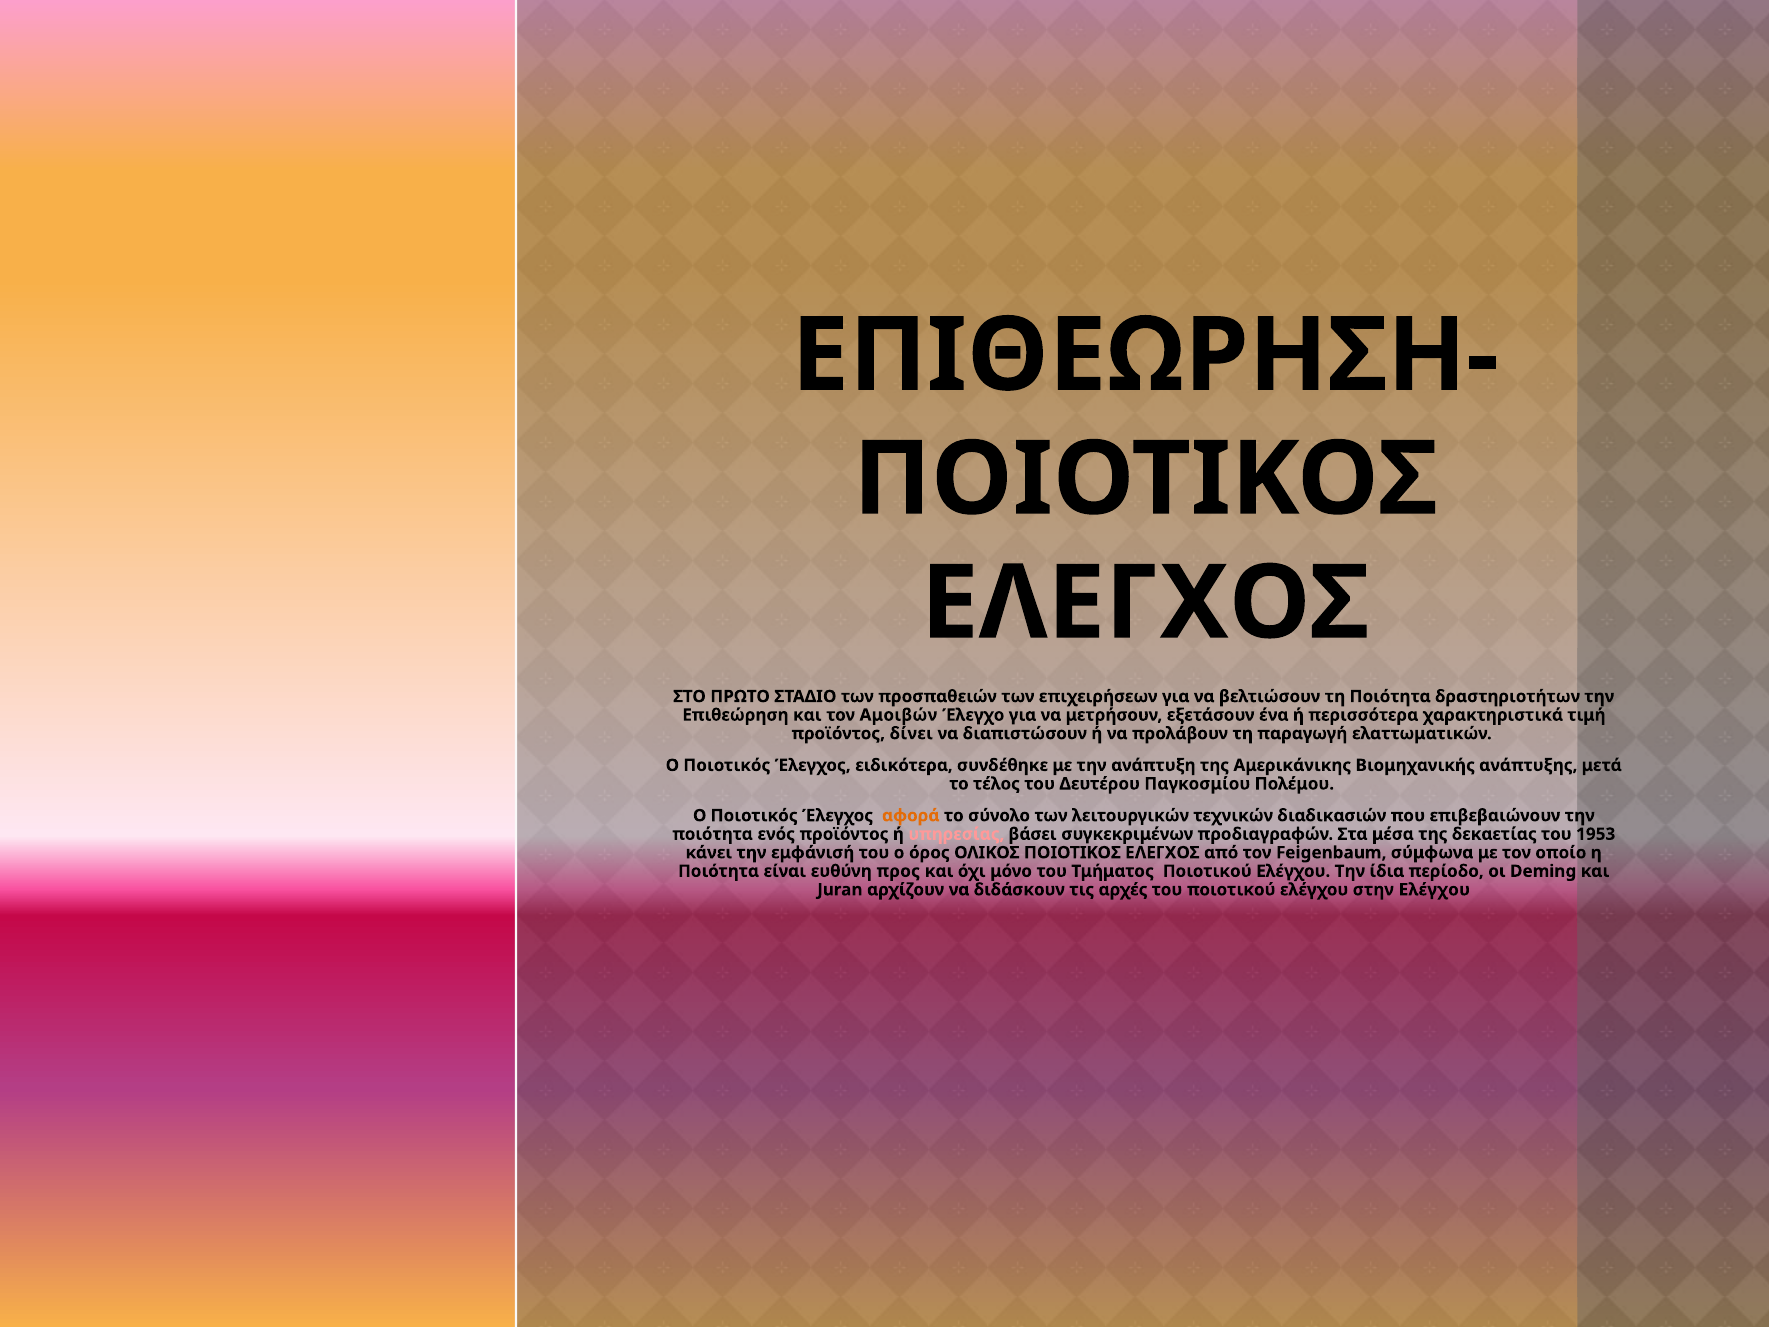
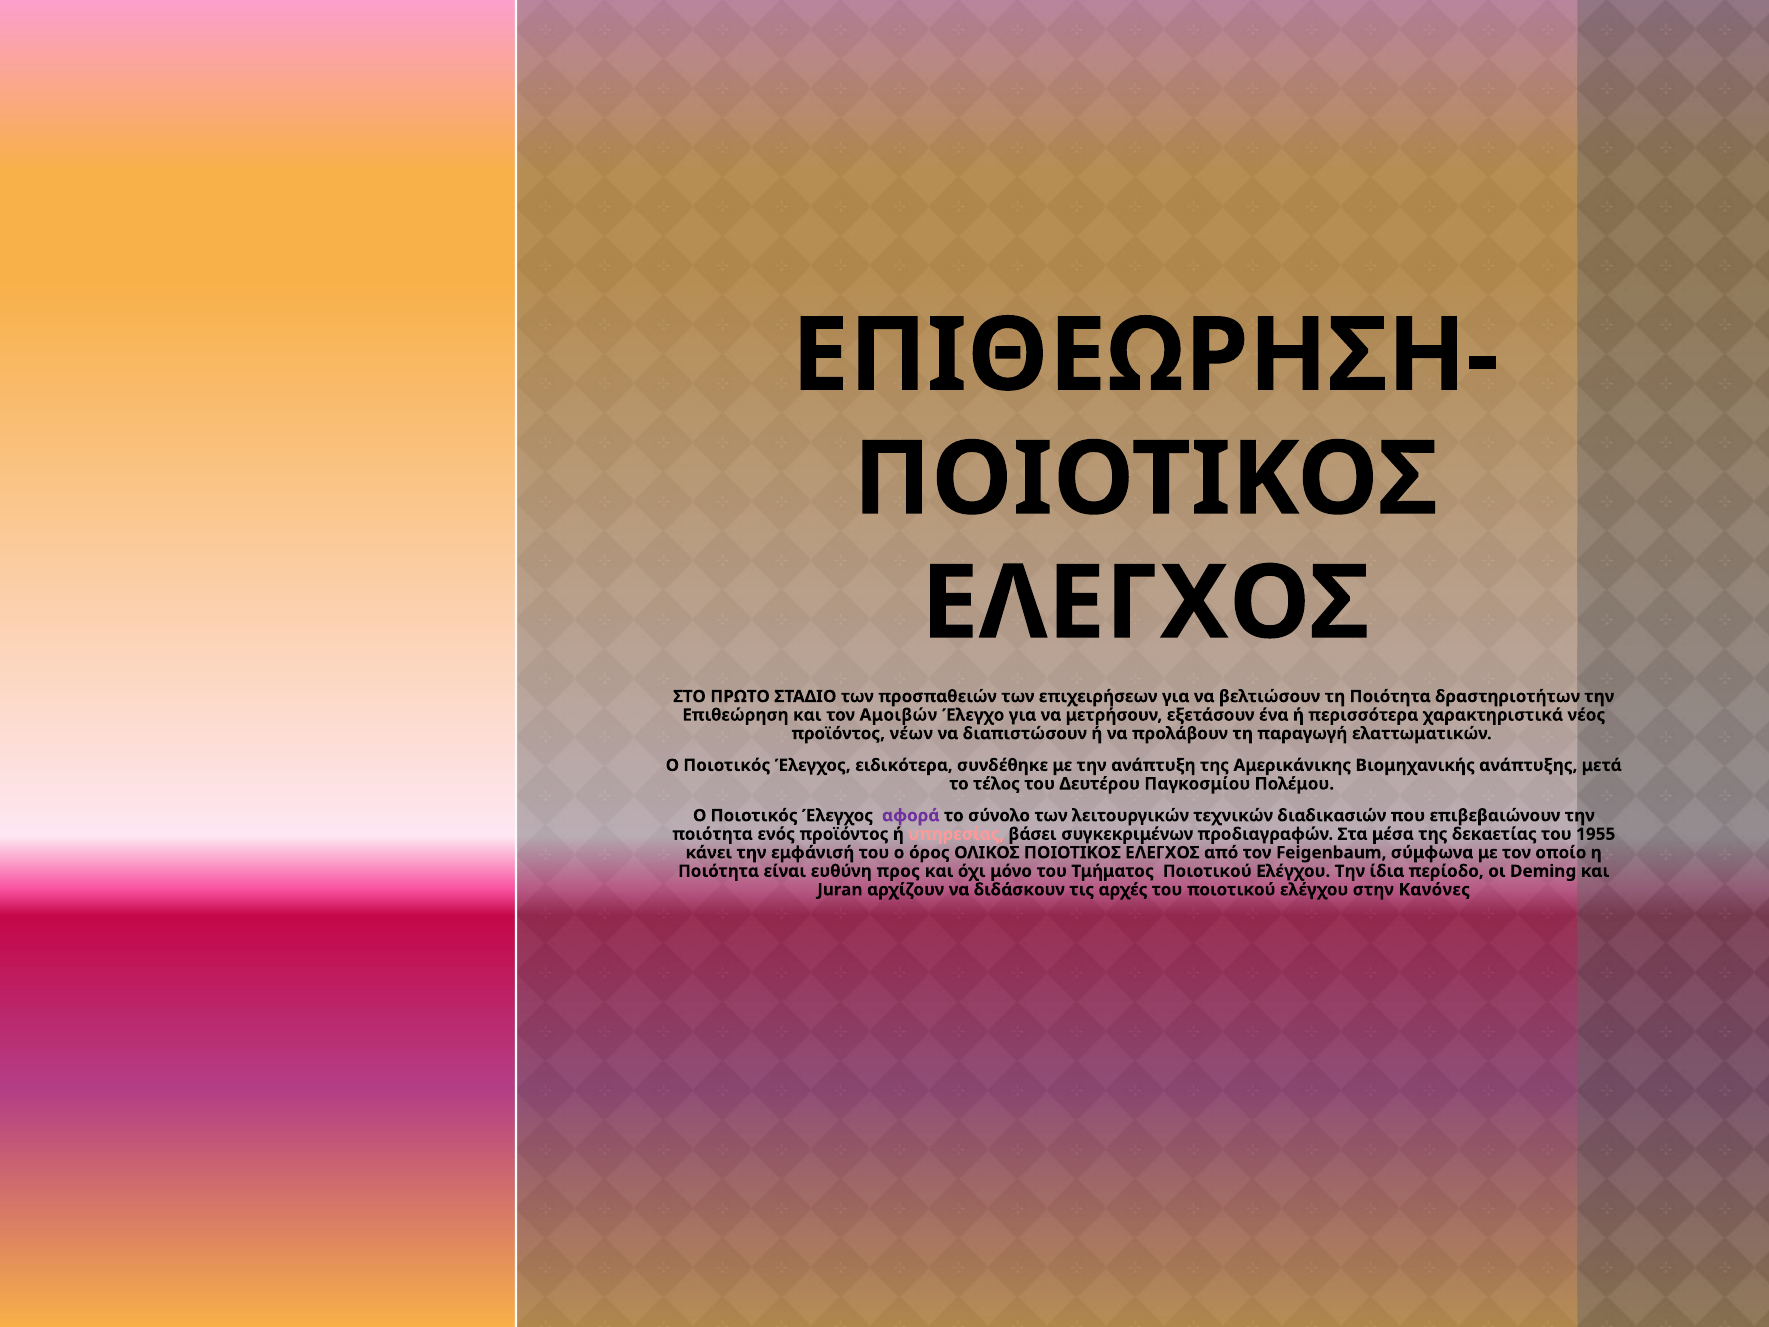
τιμή: τιμή -> νέος
δίνει: δίνει -> νέων
αφορά colour: orange -> purple
1953: 1953 -> 1955
στην Ελέγχου: Ελέγχου -> Κανόνες
